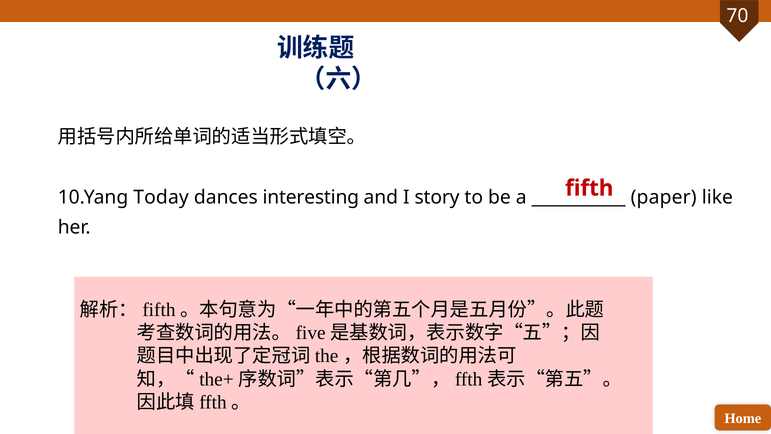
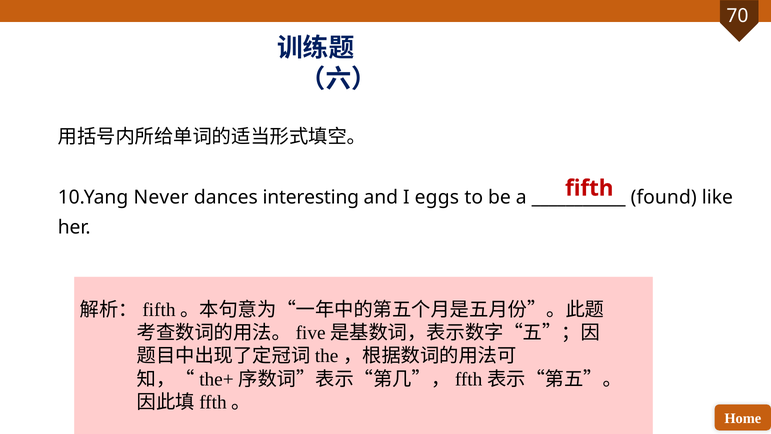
Today: Today -> Never
story: story -> eggs
paper: paper -> found
